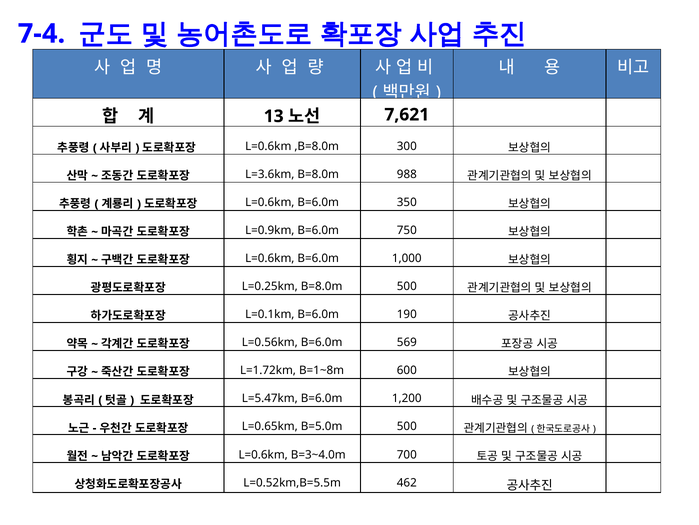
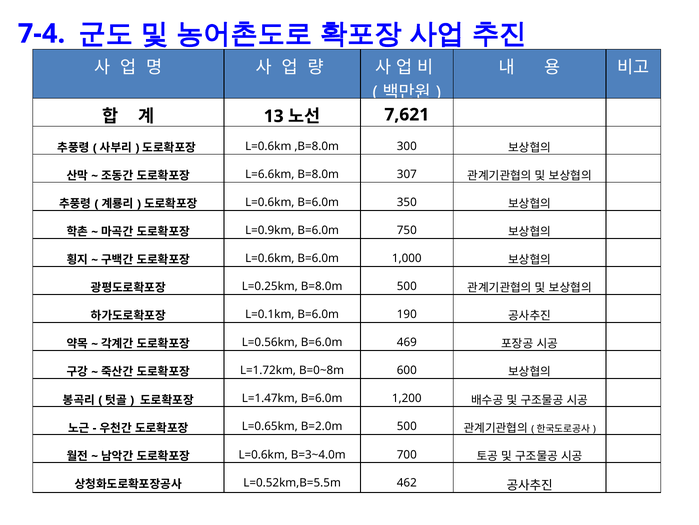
L=3.6km: L=3.6km -> L=6.6km
988: 988 -> 307
569: 569 -> 469
B=1~8m: B=1~8m -> B=0~8m
L=5.47km: L=5.47km -> L=1.47km
B=5.0m: B=5.0m -> B=2.0m
